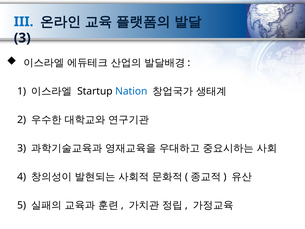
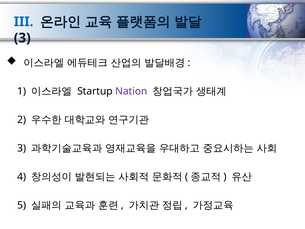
Nation colour: blue -> purple
